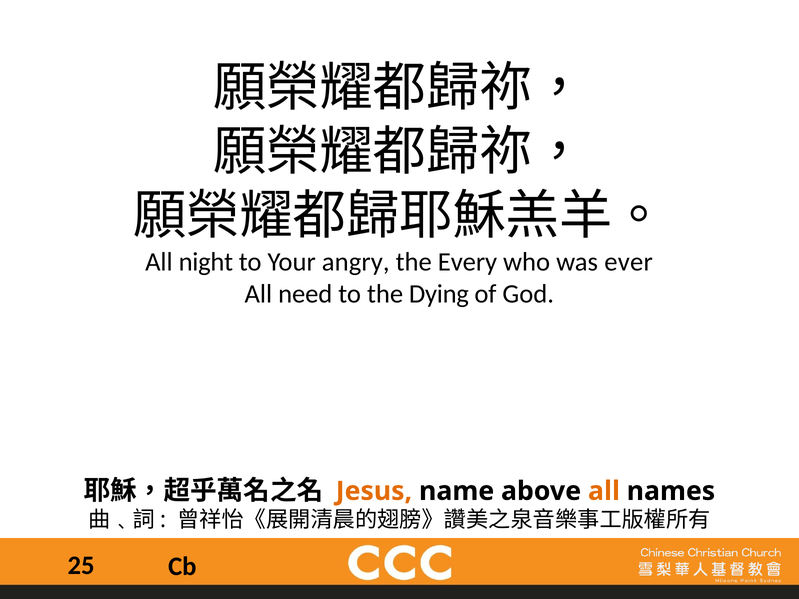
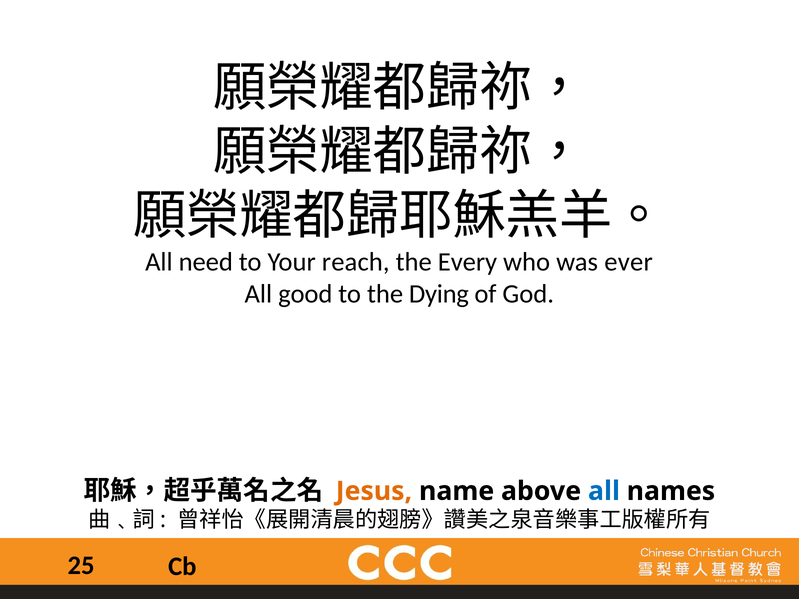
night: night -> need
angry: angry -> reach
need: need -> good
all at (604, 491) colour: orange -> blue
